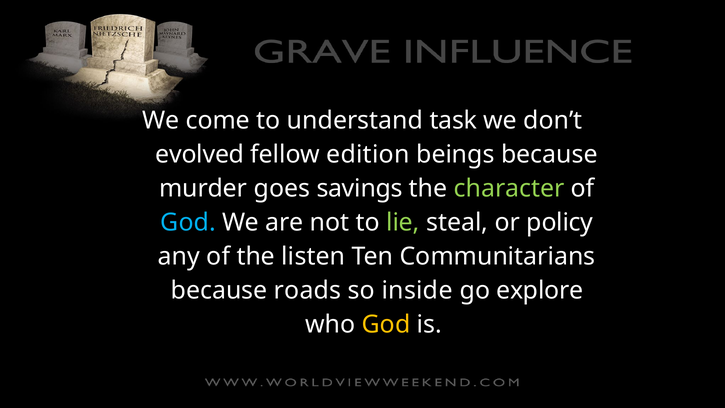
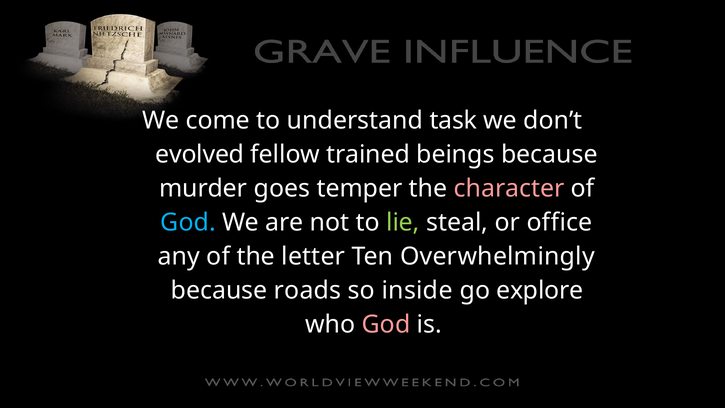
edition: edition -> trained
savings: savings -> temper
character colour: light green -> pink
policy: policy -> office
listen: listen -> letter
Communitarians: Communitarians -> Overwhelmingly
God at (386, 324) colour: yellow -> pink
